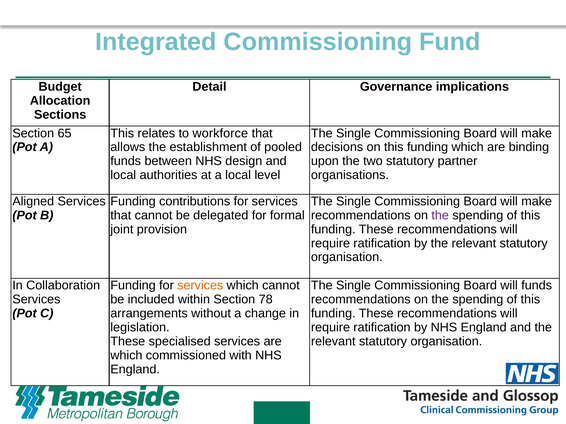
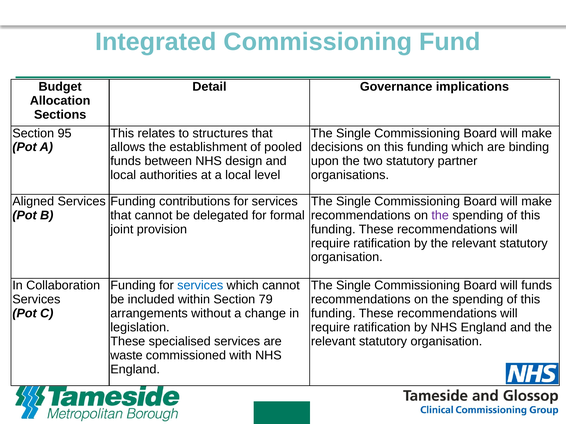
65: 65 -> 95
workforce: workforce -> structures
services at (200, 286) colour: orange -> blue
78: 78 -> 79
which at (126, 356): which -> waste
